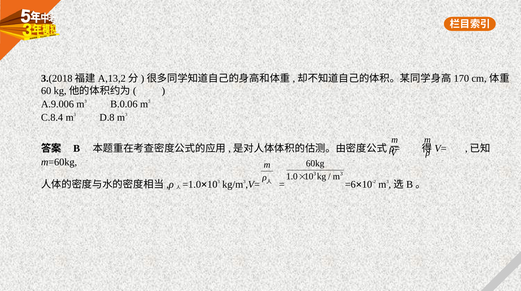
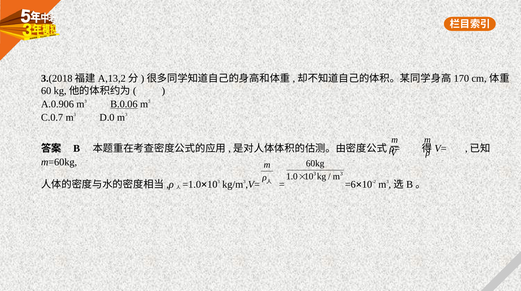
A.9.006: A.9.006 -> A.0.906
B.0.06 underline: none -> present
C.8.4: C.8.4 -> C.0.7
D.8: D.8 -> D.0
